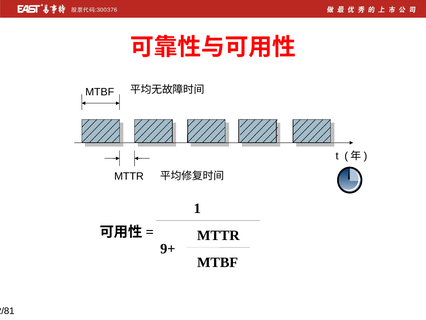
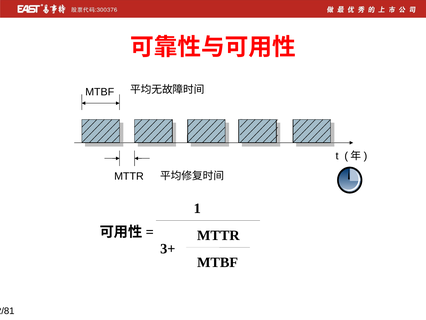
9+: 9+ -> 3+
